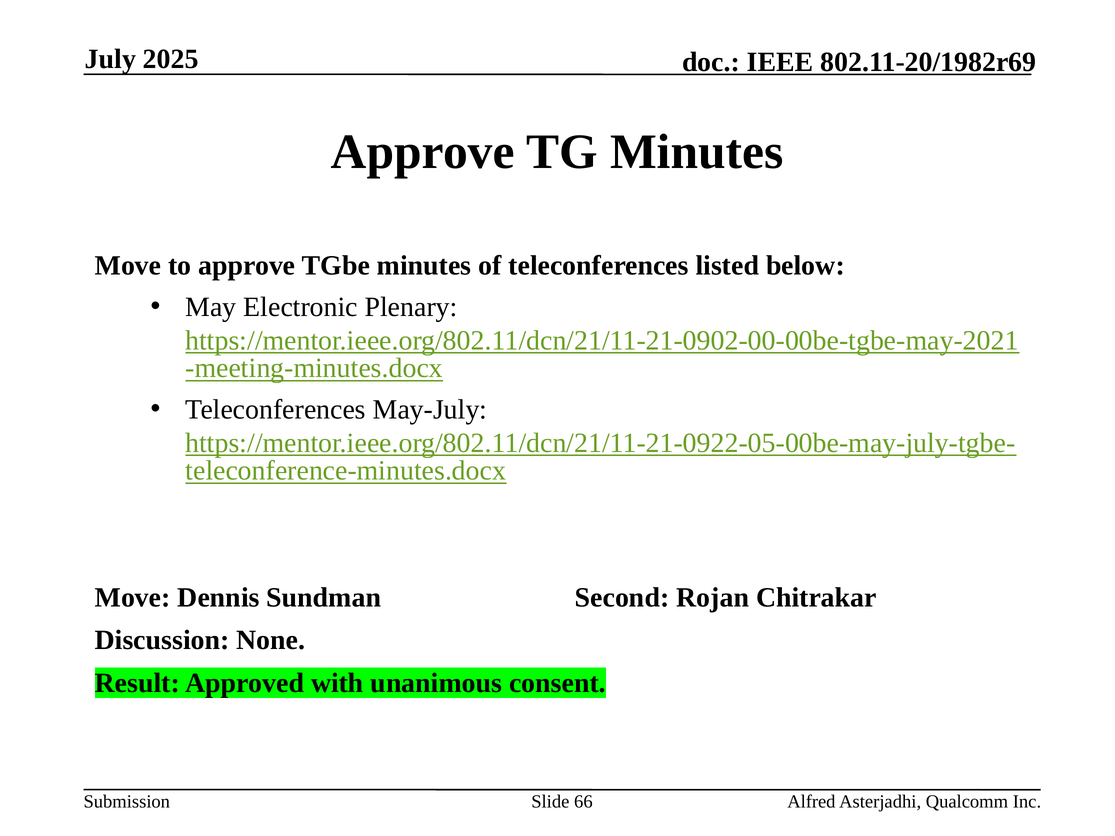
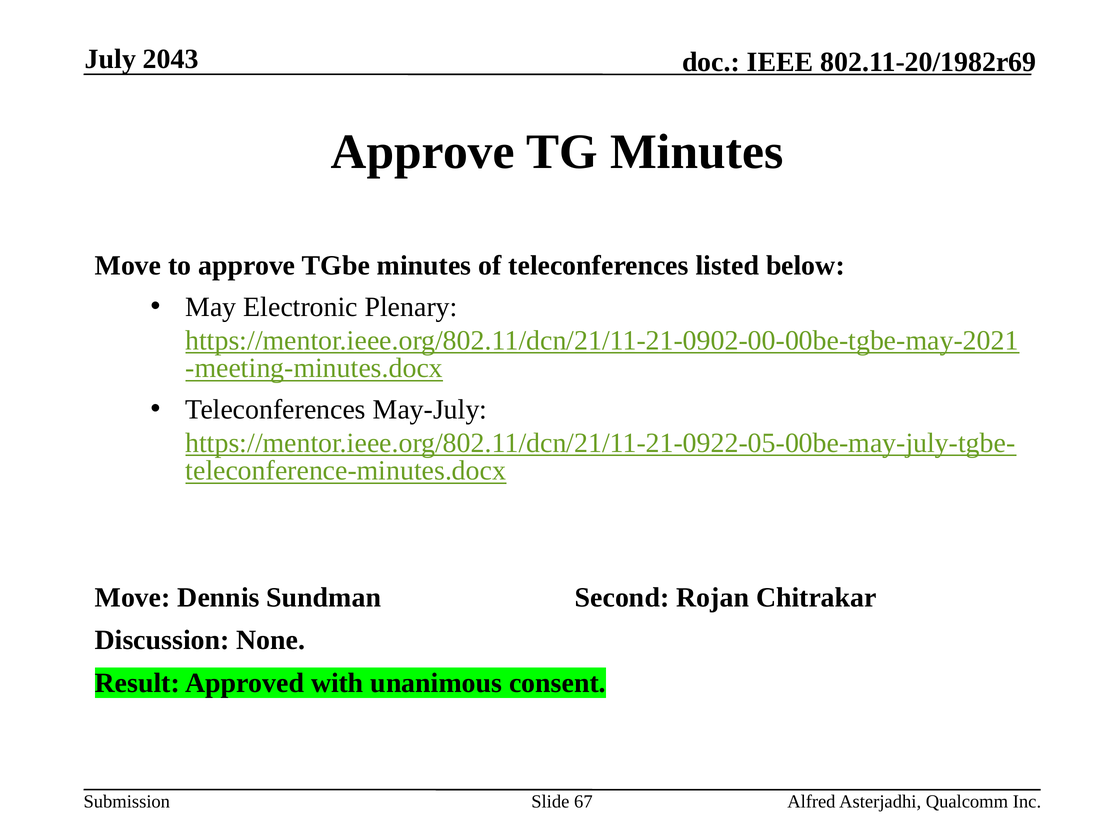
2025: 2025 -> 2043
66: 66 -> 67
